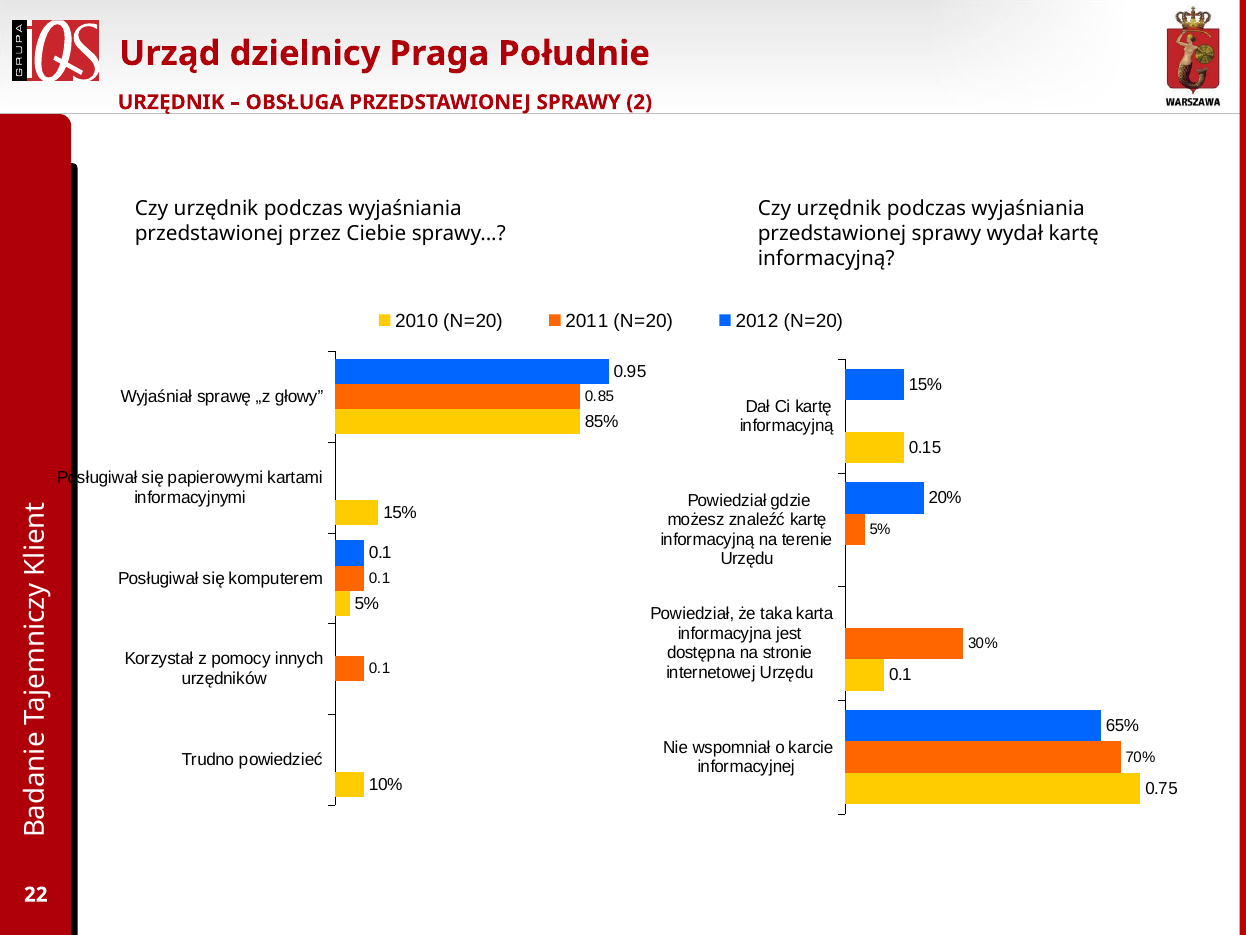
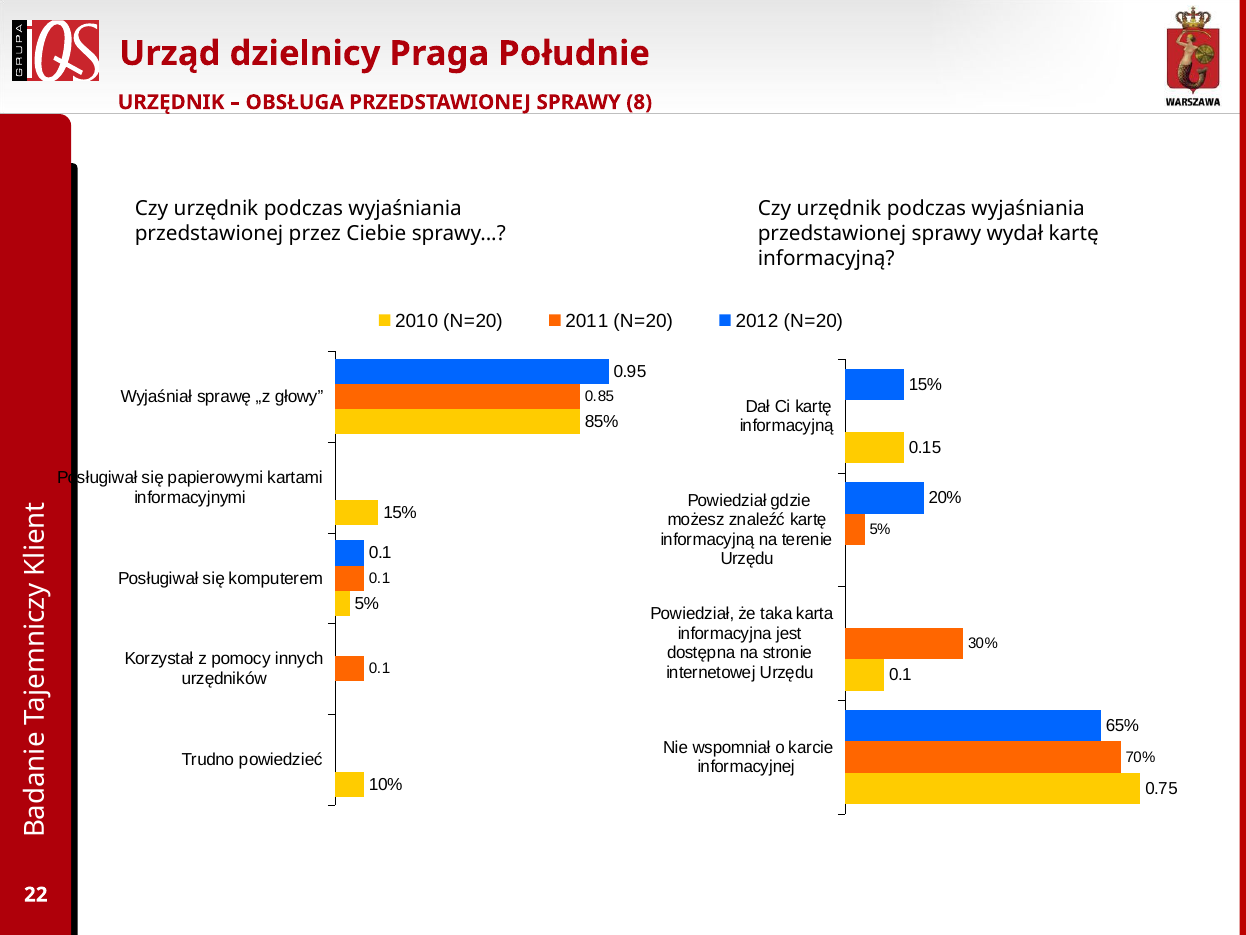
2: 2 -> 8
